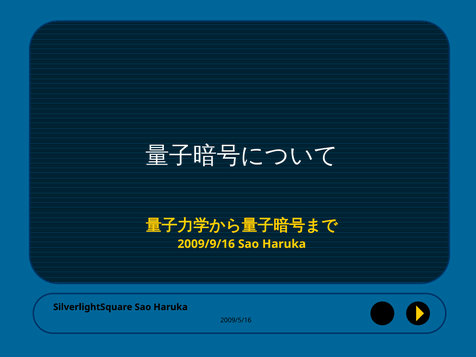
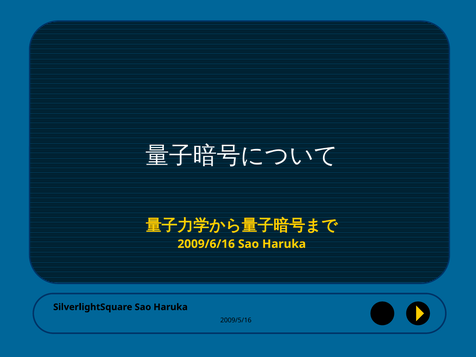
2009/9/16: 2009/9/16 -> 2009/6/16
